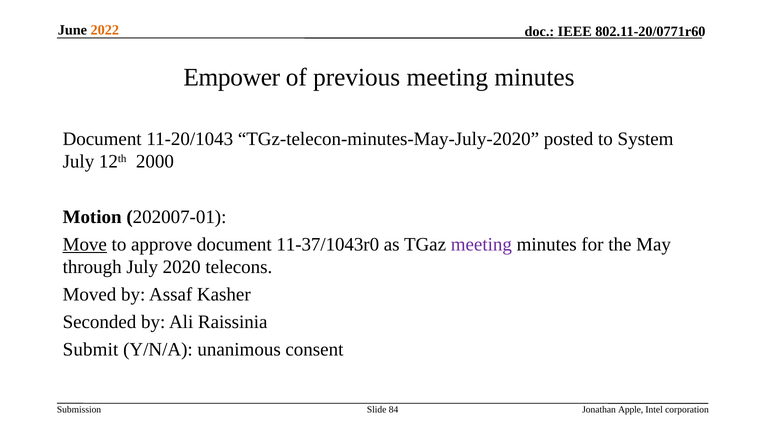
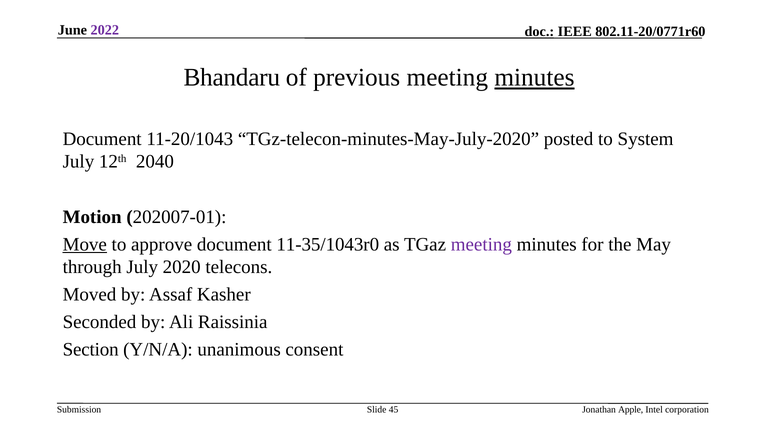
2022 colour: orange -> purple
Empower: Empower -> Bhandaru
minutes at (534, 78) underline: none -> present
2000: 2000 -> 2040
11-37/1043r0: 11-37/1043r0 -> 11-35/1043r0
Submit: Submit -> Section
84: 84 -> 45
